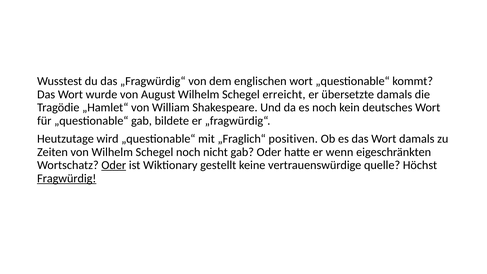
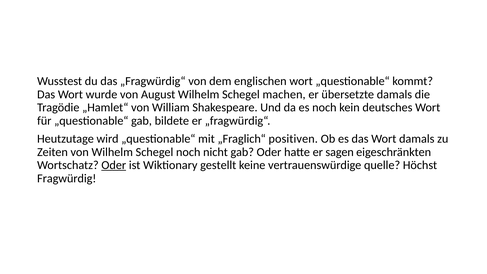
erreicht: erreicht -> machen
wenn: wenn -> sagen
Fragwürdig underline: present -> none
